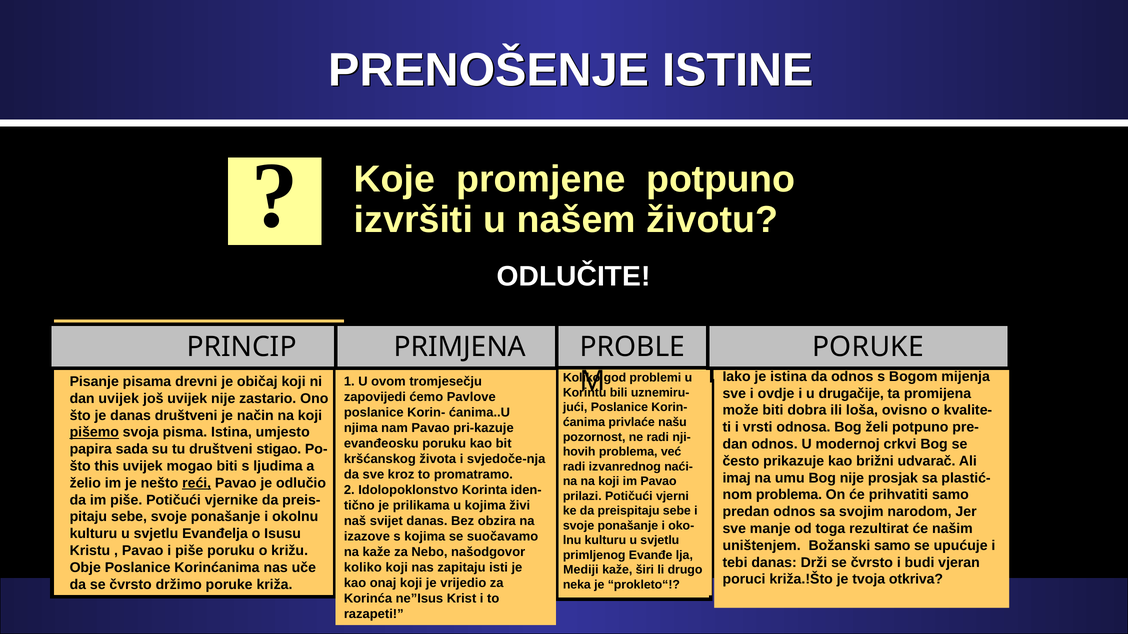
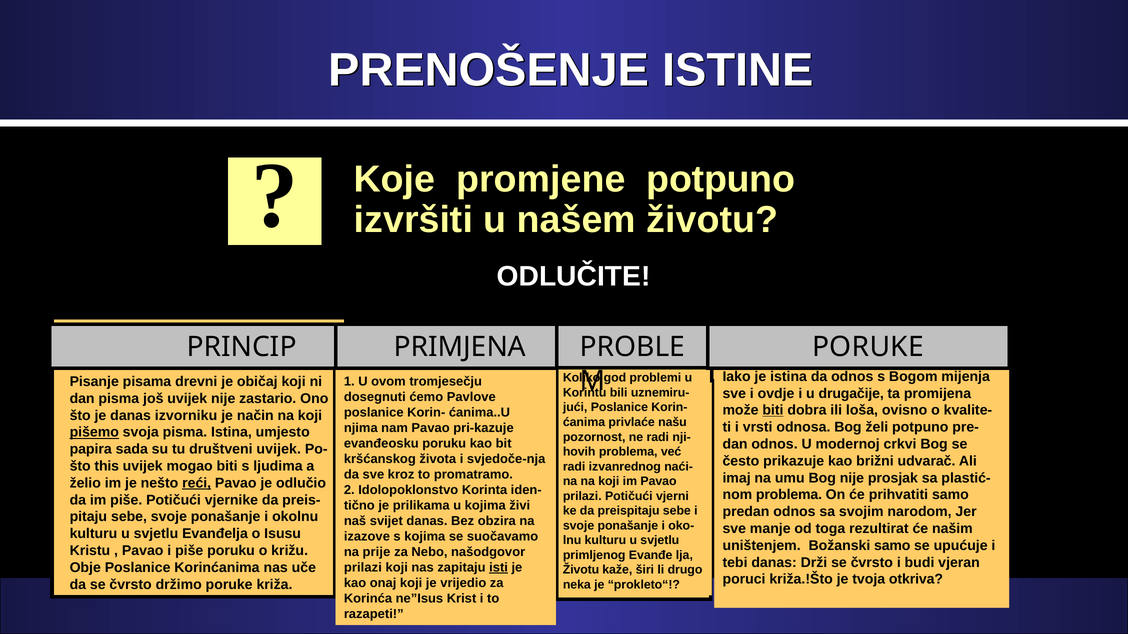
zapovijedi: zapovijedi -> dosegnuti
dan uvijek: uvijek -> pisma
biti at (773, 411) underline: none -> present
danas društveni: društveni -> izvorniku
društveni stigao: stigao -> uvijek
na kaže: kaže -> prije
koliko at (363, 568): koliko -> prilazi
isti underline: none -> present
Mediji at (581, 570): Mediji -> Životu
